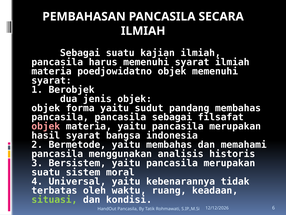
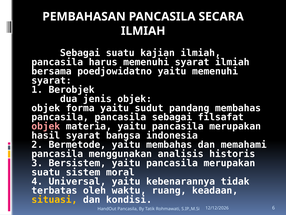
materia at (51, 71): materia -> bersama
poedjowidatno objek: objek -> yaitu
situasi colour: light green -> yellow
